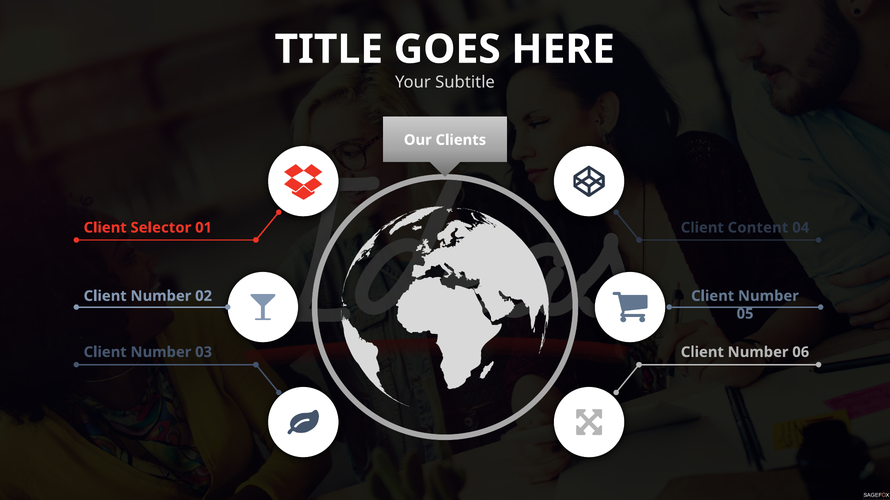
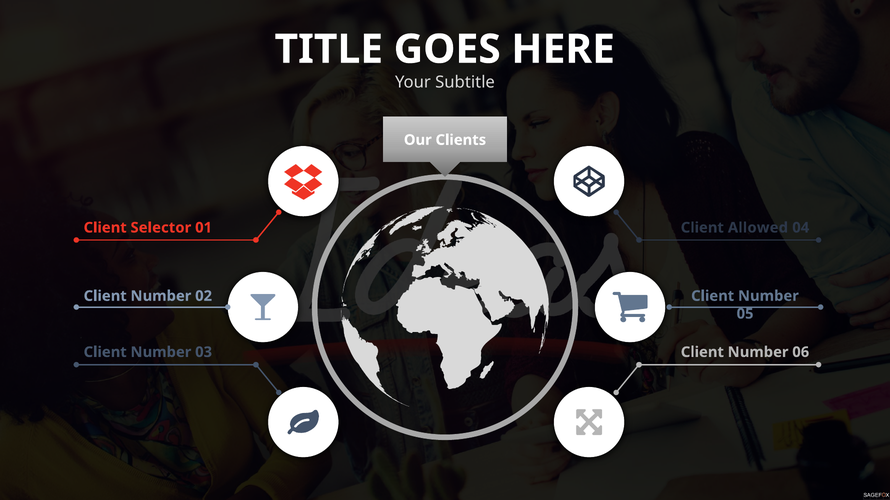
Content: Content -> Allowed
